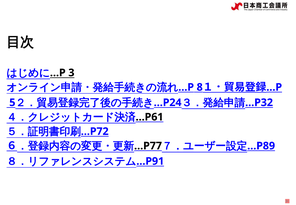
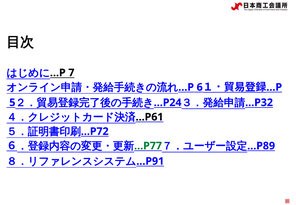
3: 3 -> 7
8: 8 -> 6
…P77 colour: black -> green
